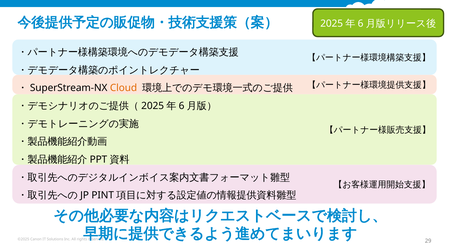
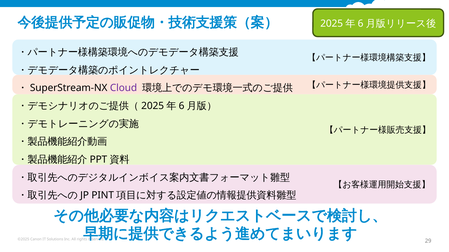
Cloud colour: orange -> purple
